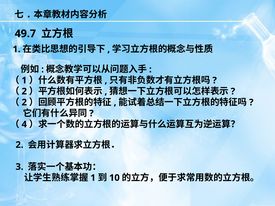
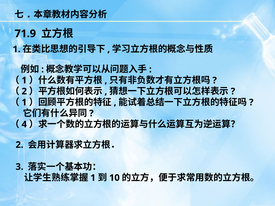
49.7: 49.7 -> 71.9
2 at (24, 102): 2 -> 1
